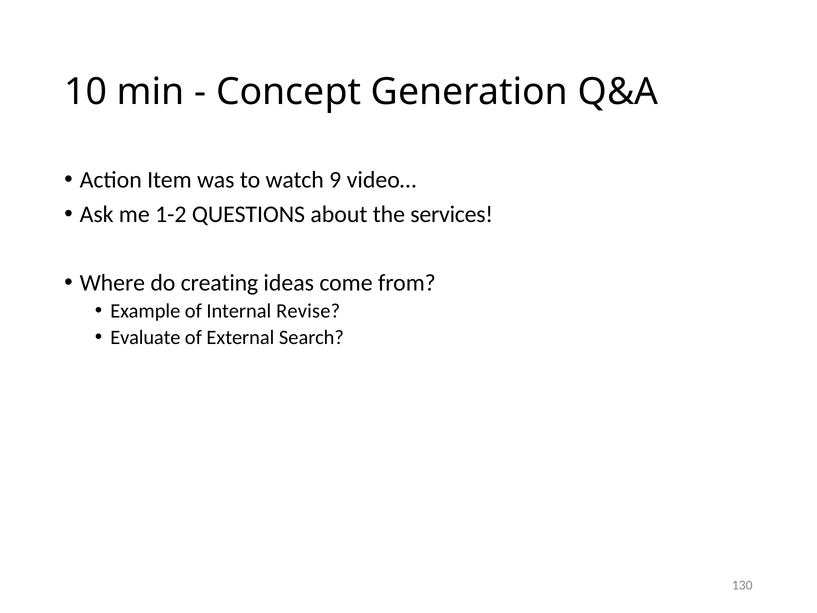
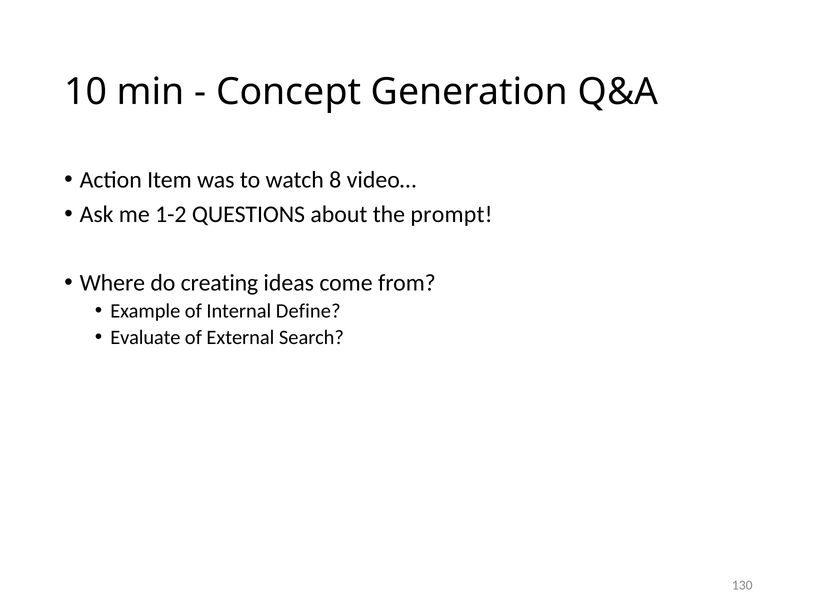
9: 9 -> 8
services: services -> prompt
Revise: Revise -> Define
